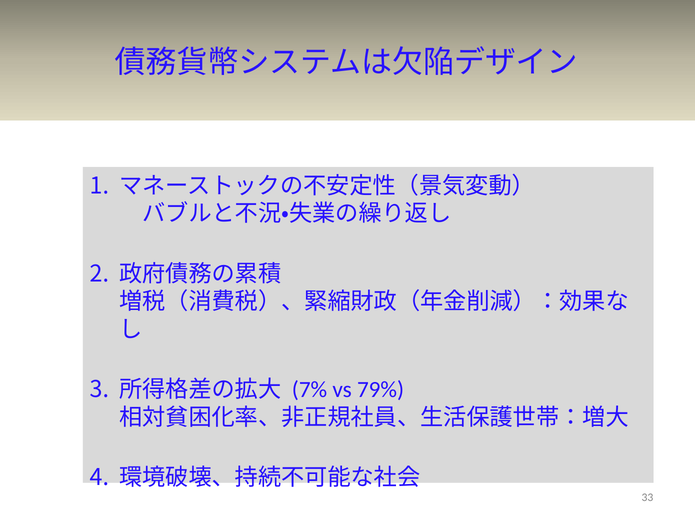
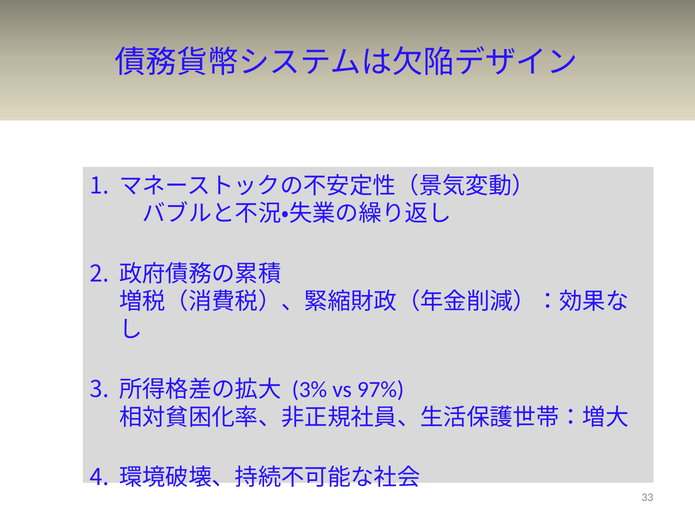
7%: 7% -> 3%
79%: 79% -> 97%
